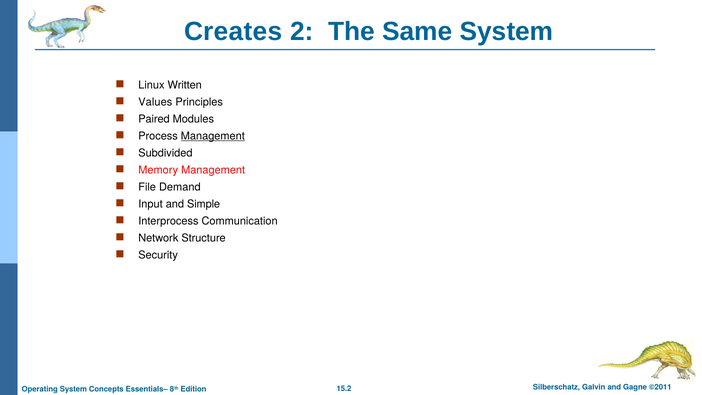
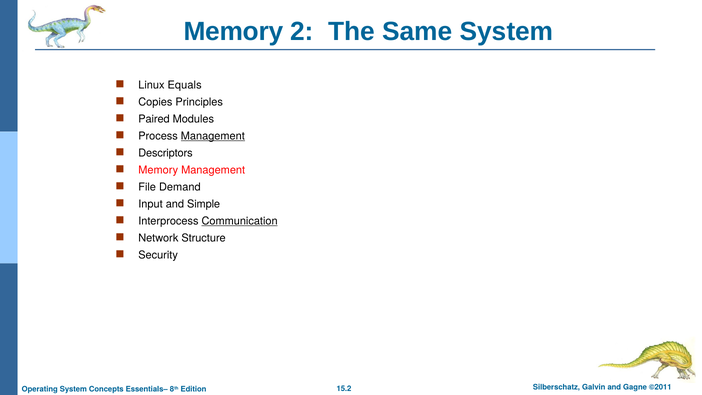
Creates at (233, 31): Creates -> Memory
Written: Written -> Equals
Values: Values -> Copies
Subdivided: Subdivided -> Descriptors
Communication underline: none -> present
